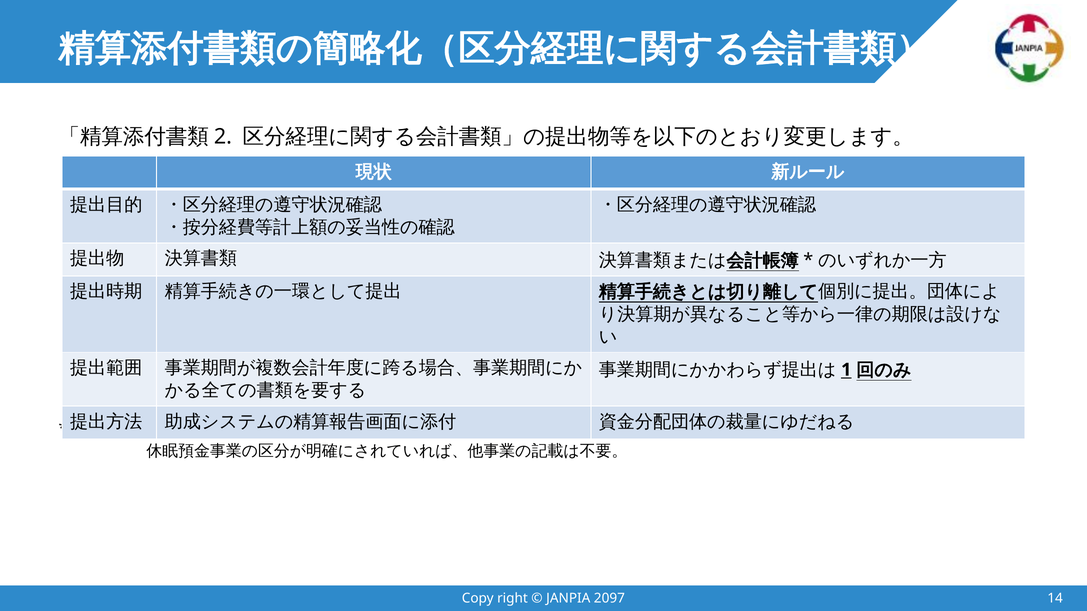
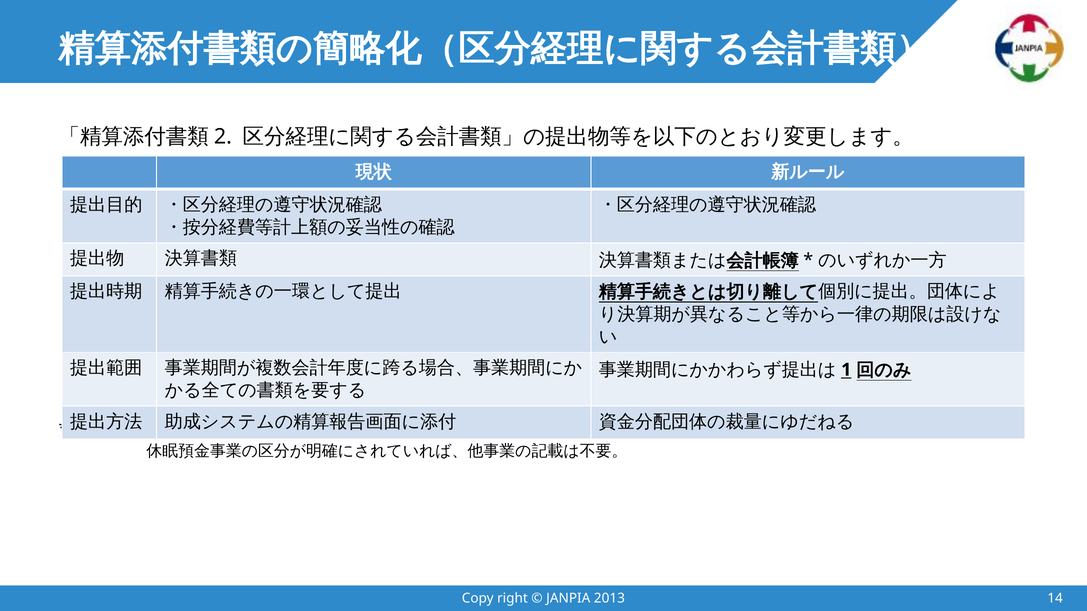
2097: 2097 -> 2013
